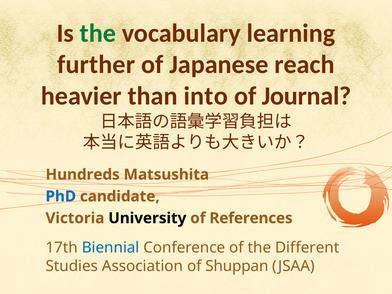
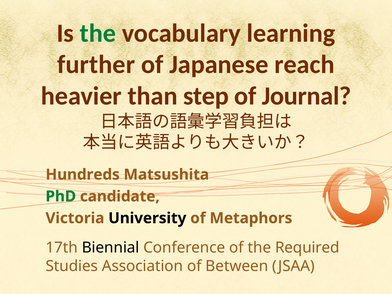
into: into -> step
PhD colour: blue -> green
References: References -> Metaphors
Biennial colour: blue -> black
Different: Different -> Required
Shuppan: Shuppan -> Between
